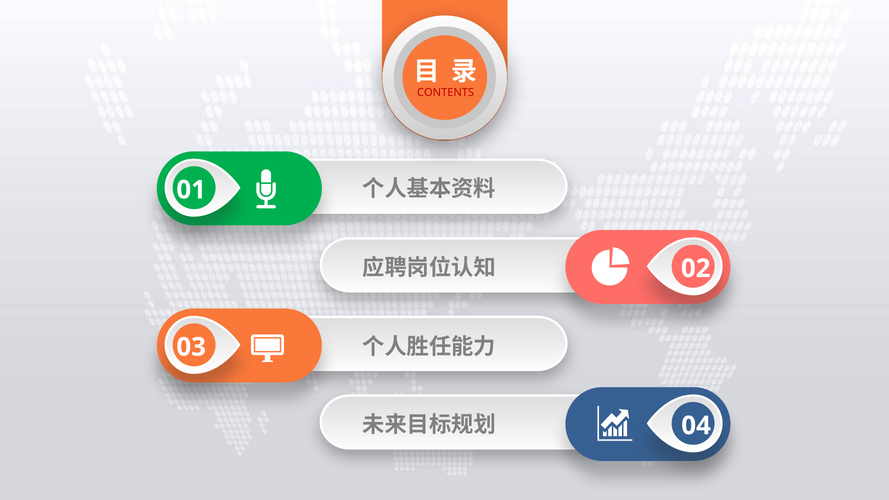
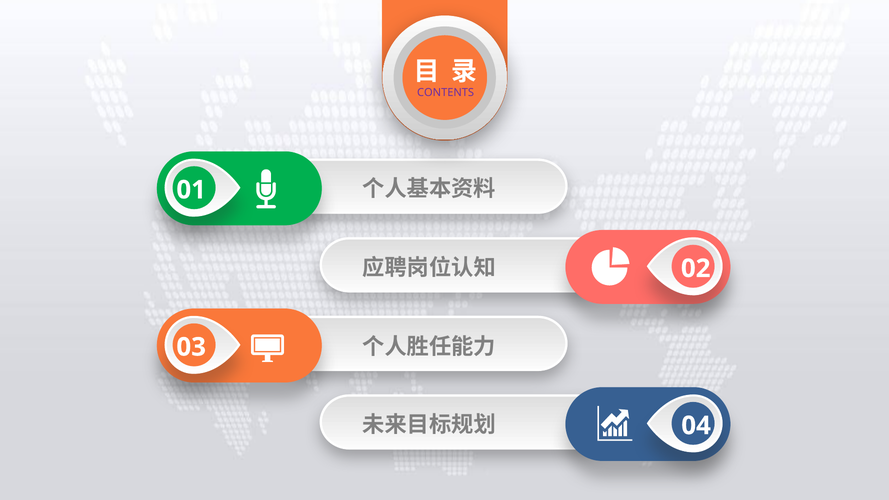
CONTENTS colour: red -> purple
